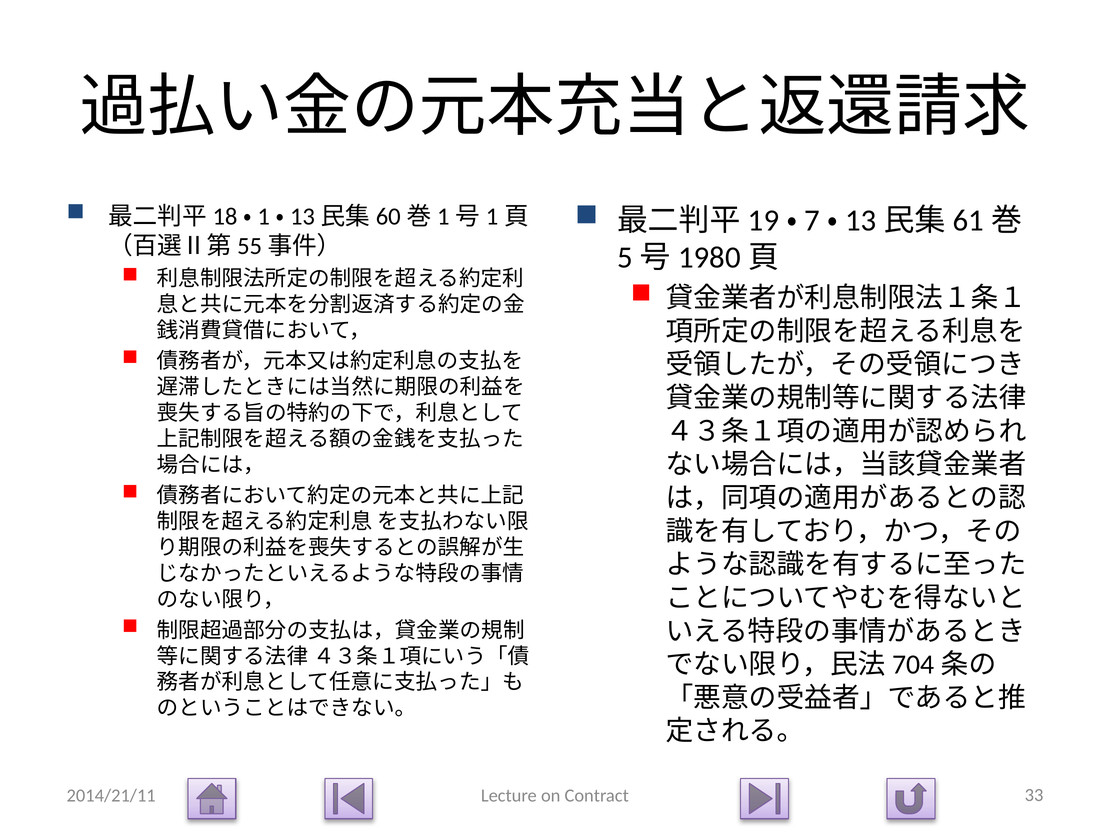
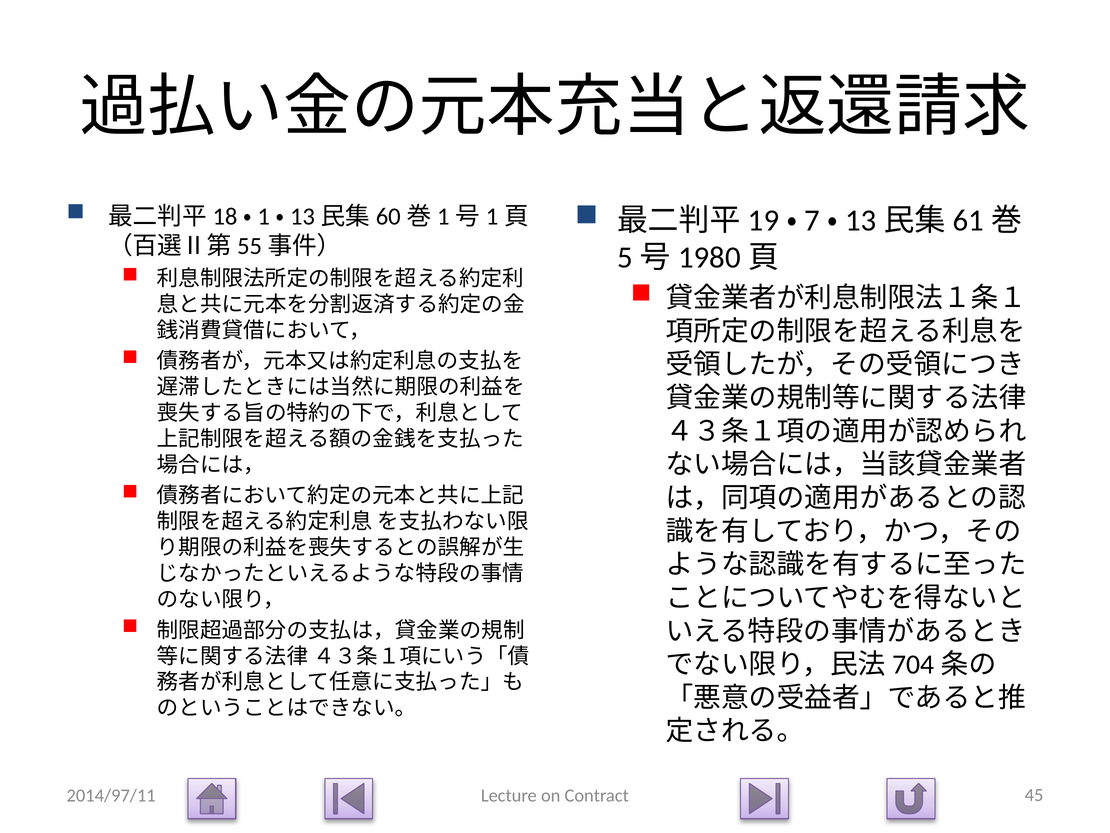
2014/21/11: 2014/21/11 -> 2014/97/11
33: 33 -> 45
